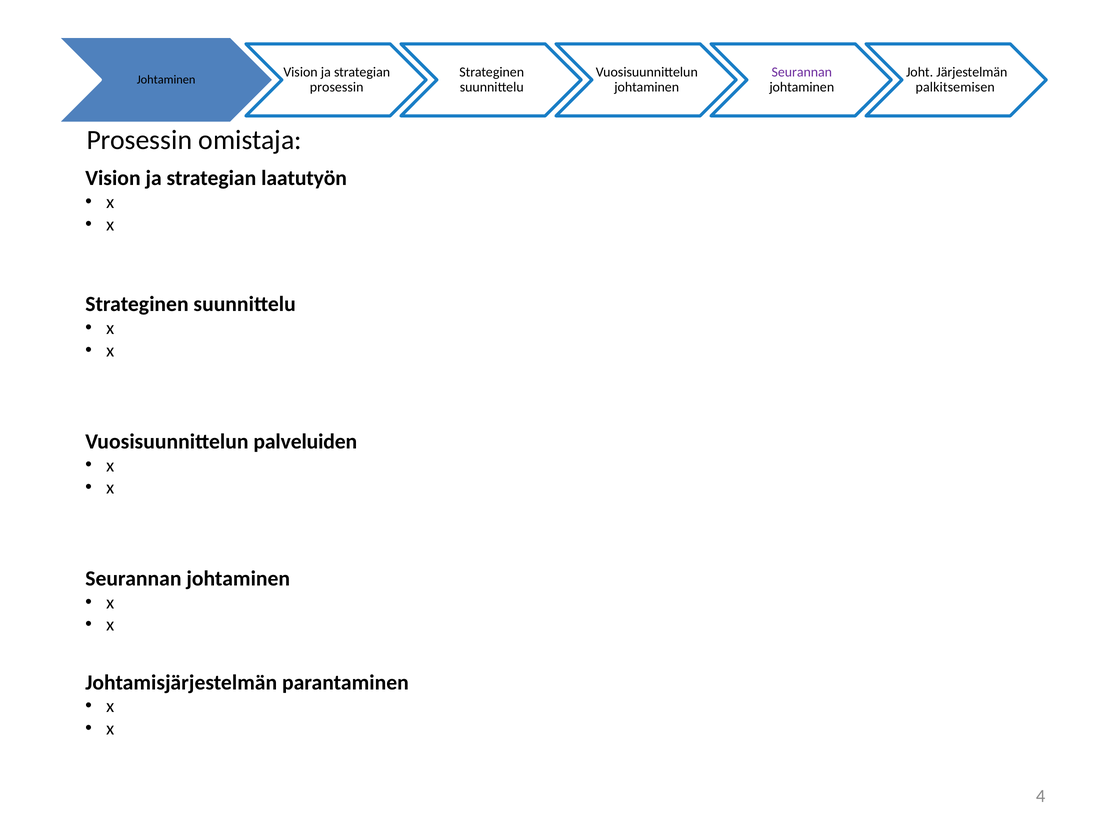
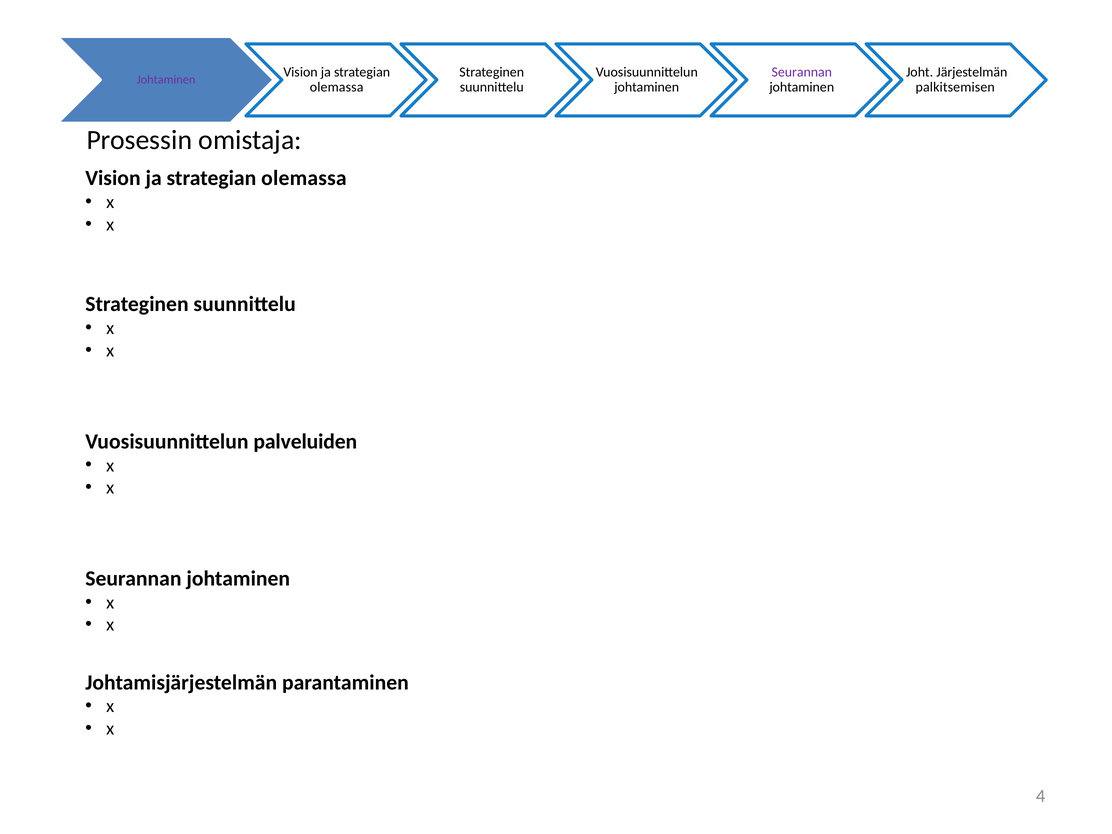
Johtaminen at (166, 80) colour: black -> purple
prosessin at (337, 87): prosessin -> olemassa
laatutyön at (304, 178): laatutyön -> olemassa
